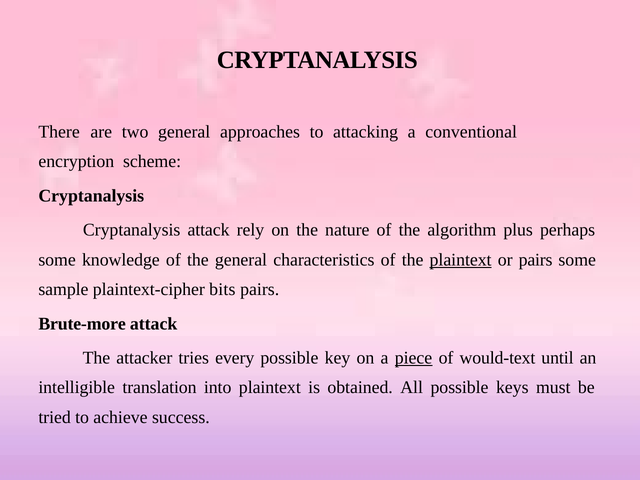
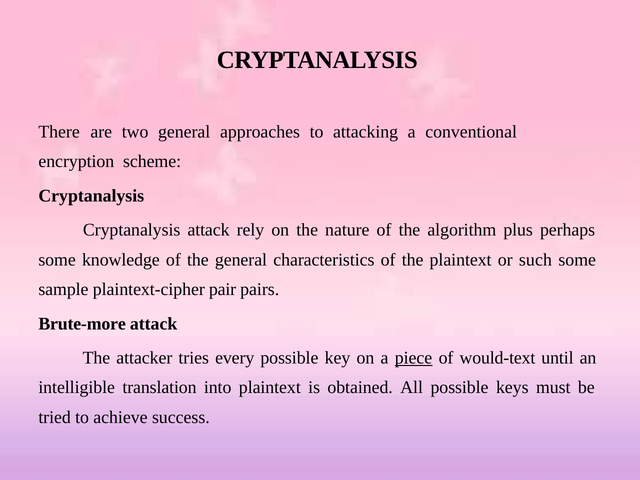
plaintext at (461, 260) underline: present -> none
or pairs: pairs -> such
bits: bits -> pair
